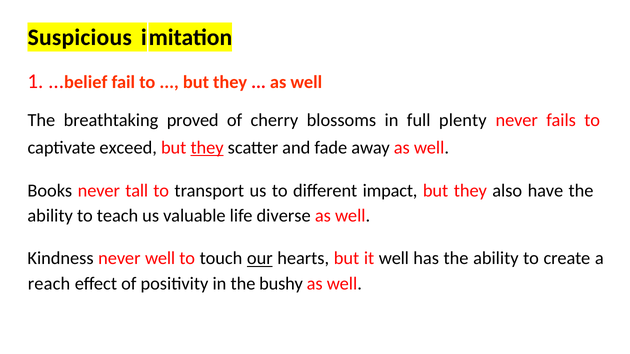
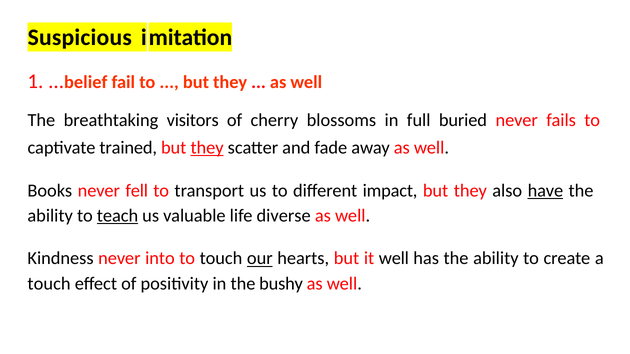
proved: proved -> visitors
plenty: plenty -> buried
exceed: exceed -> trained
tall: tall -> fell
have underline: none -> present
teach underline: none -> present
never well: well -> into
reach at (49, 284): reach -> touch
